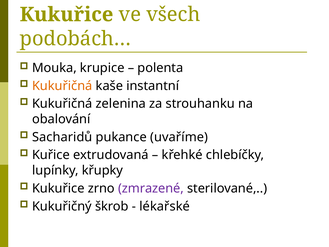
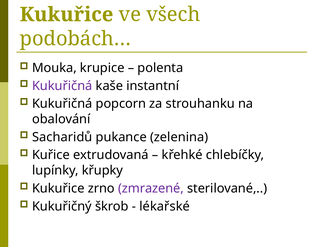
Kukuřičná at (62, 86) colour: orange -> purple
zelenina: zelenina -> popcorn
uvaříme: uvaříme -> zelenina
